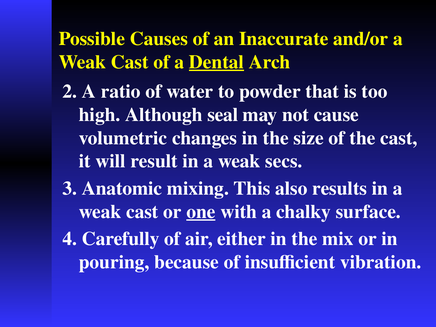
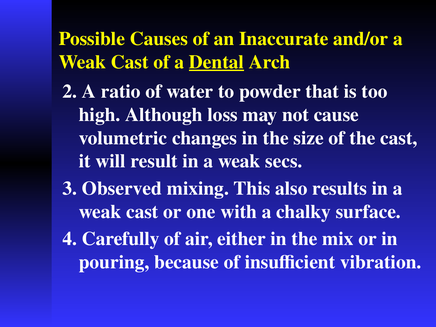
seal: seal -> loss
Anatomic: Anatomic -> Observed
one underline: present -> none
